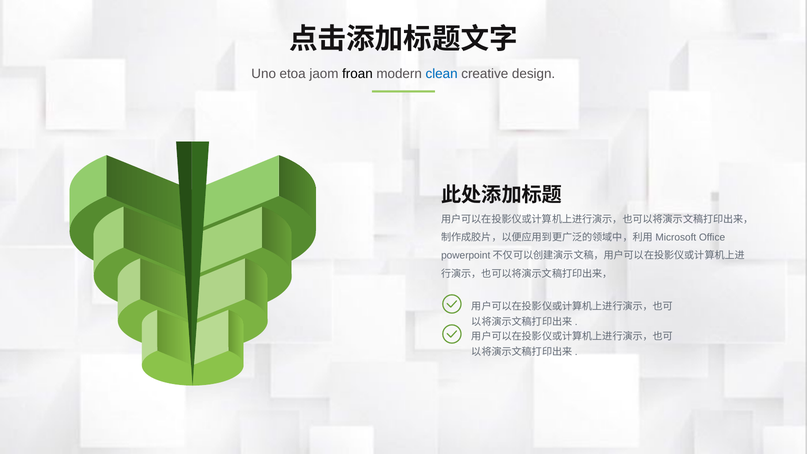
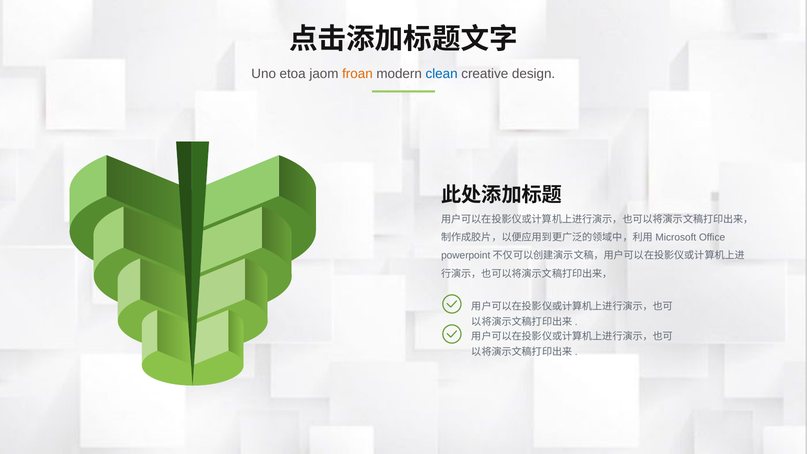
froan colour: black -> orange
